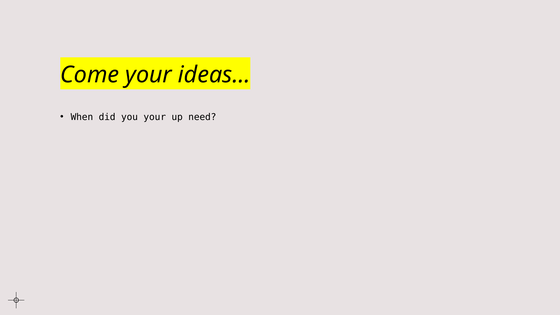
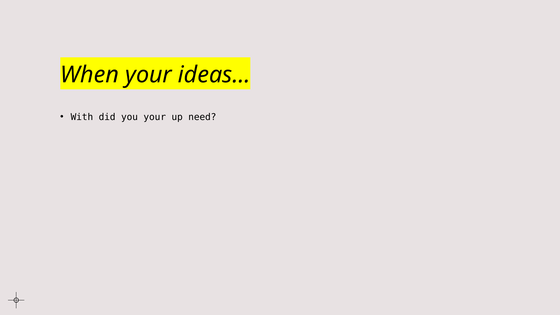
Come: Come -> When
When: When -> With
